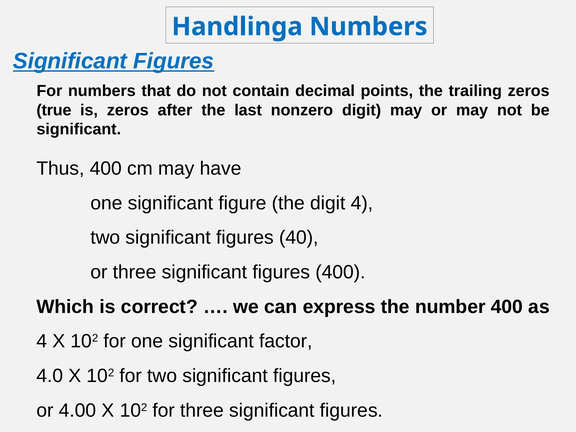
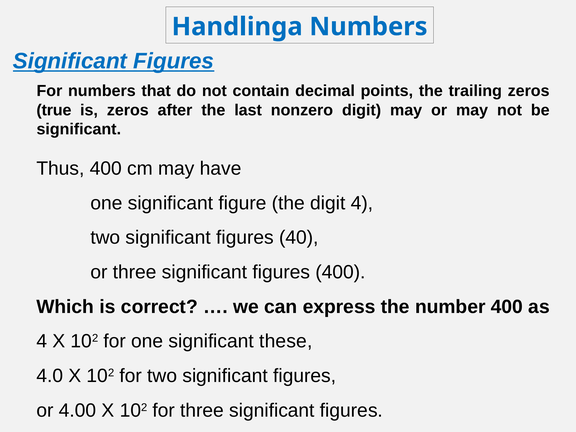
factor: factor -> these
